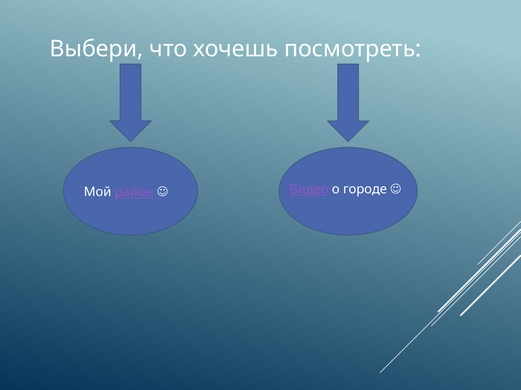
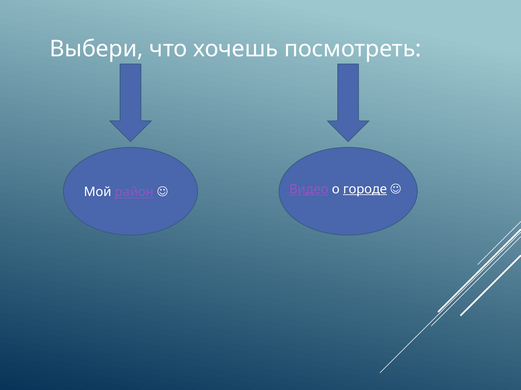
городе underline: none -> present
